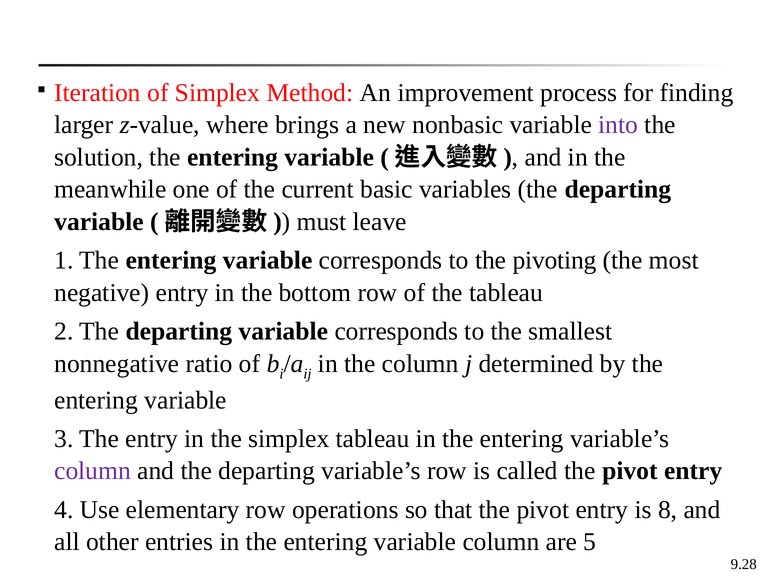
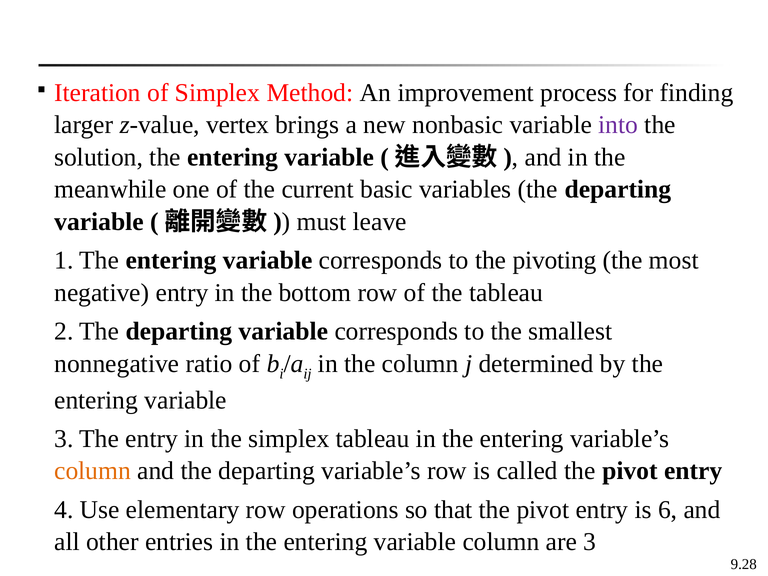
where: where -> vertex
column at (93, 471) colour: purple -> orange
8: 8 -> 6
are 5: 5 -> 3
